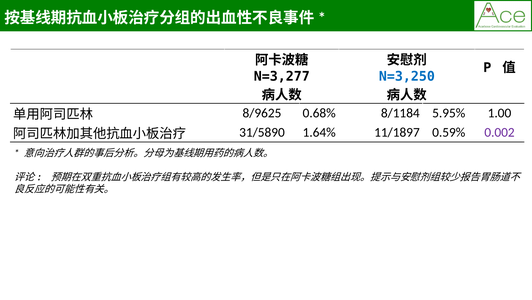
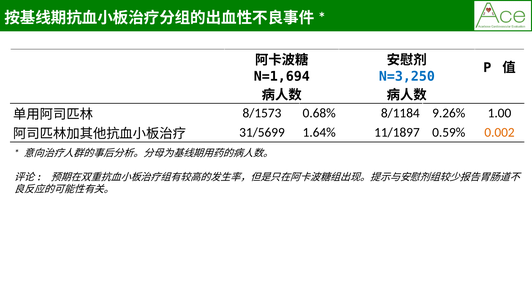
N=3,277: N=3,277 -> N=1,694
8/9625: 8/9625 -> 8/1573
5.95%: 5.95% -> 9.26%
31/5890: 31/5890 -> 31/5699
0.002 colour: purple -> orange
